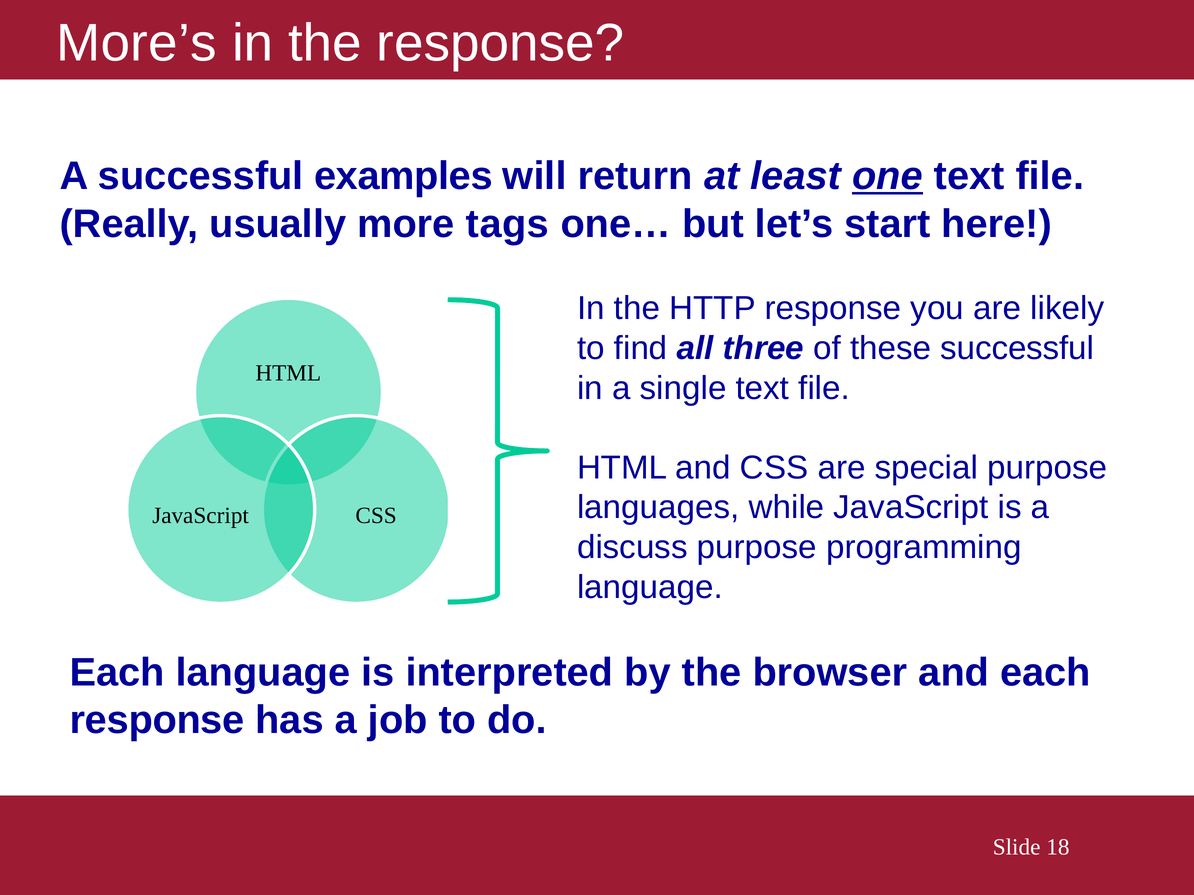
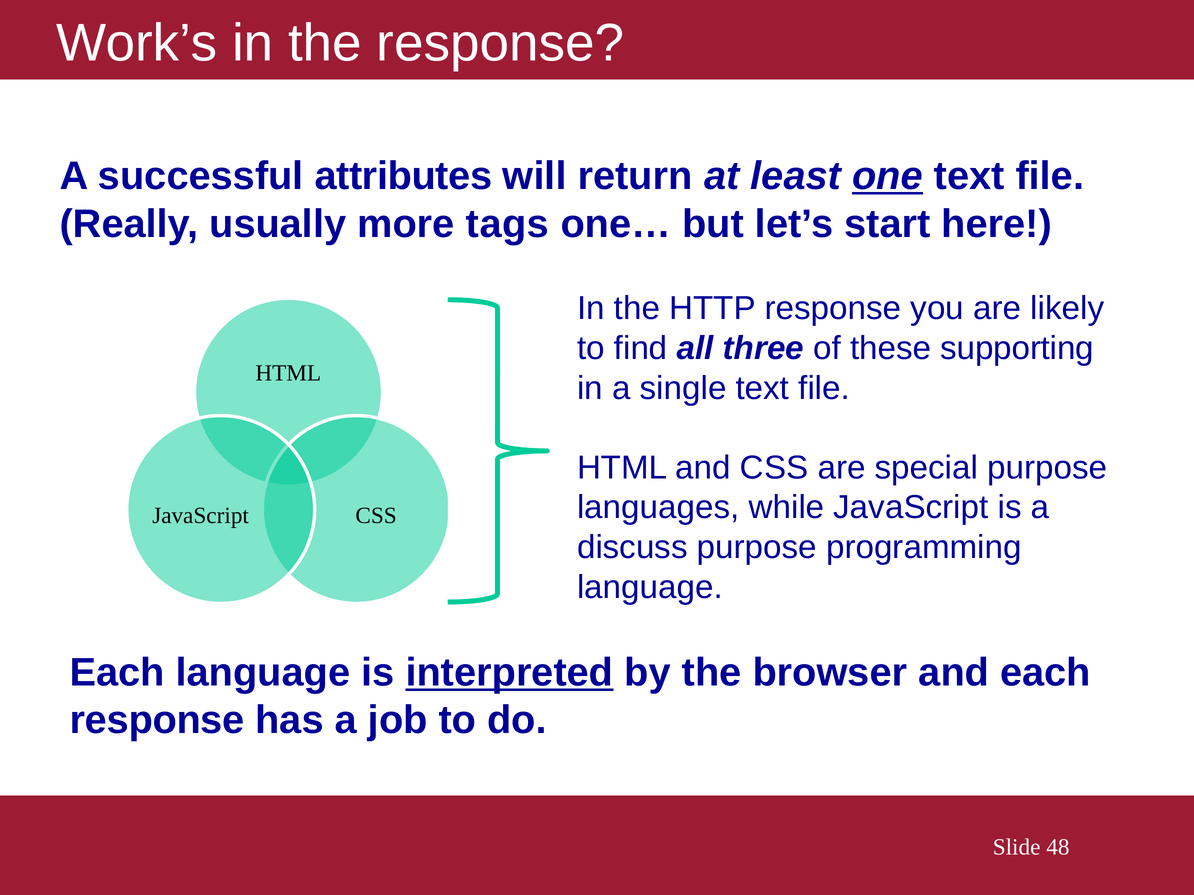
More’s: More’s -> Work’s
examples: examples -> attributes
these successful: successful -> supporting
interpreted underline: none -> present
18: 18 -> 48
